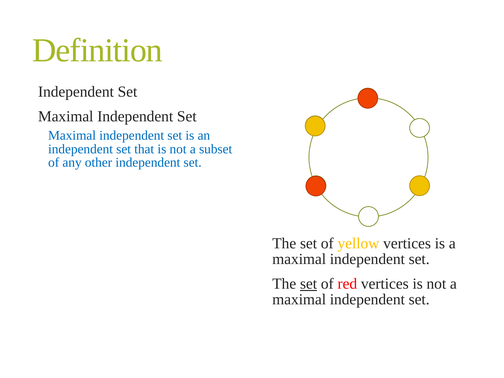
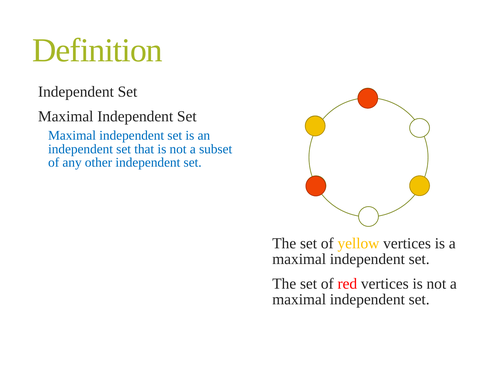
set at (309, 284) underline: present -> none
